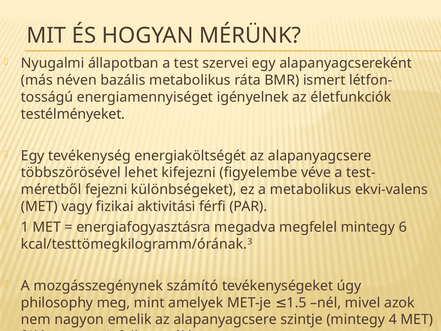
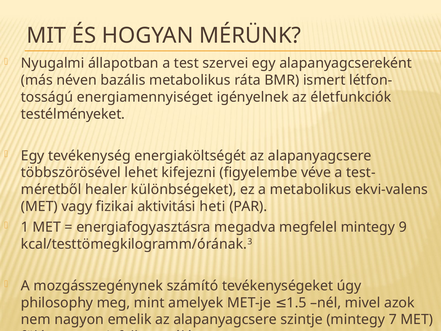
fejezni: fejezni -> healer
férfi: férfi -> heti
6: 6 -> 9
4: 4 -> 7
